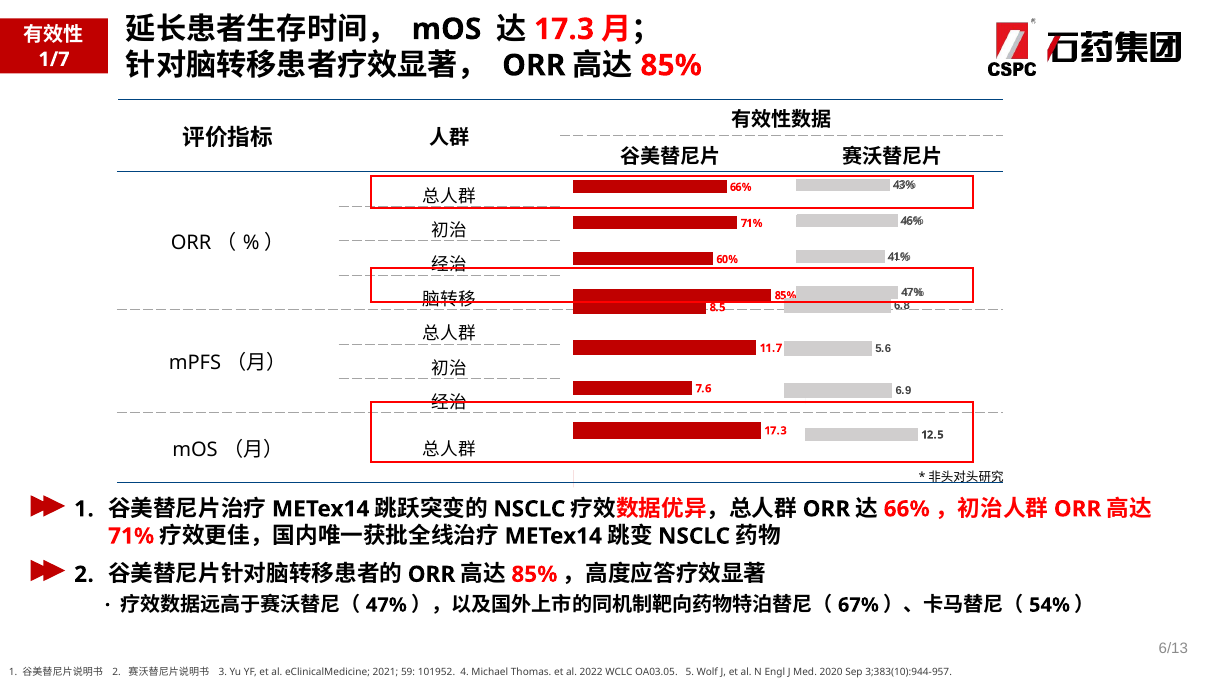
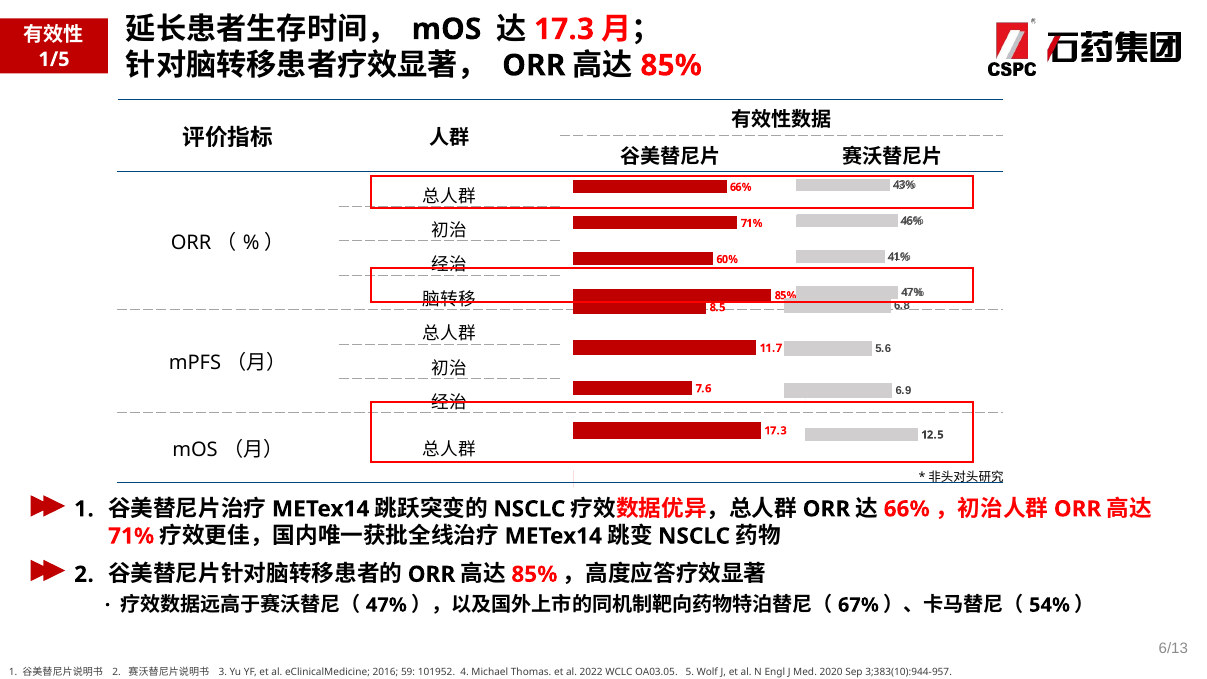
1/7: 1/7 -> 1/5
2021: 2021 -> 2016
